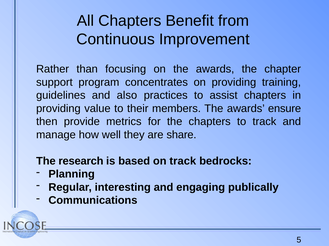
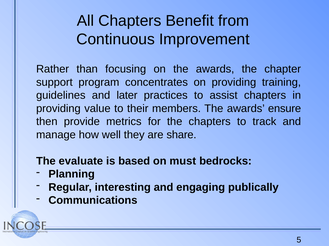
also: also -> later
research: research -> evaluate
on track: track -> must
